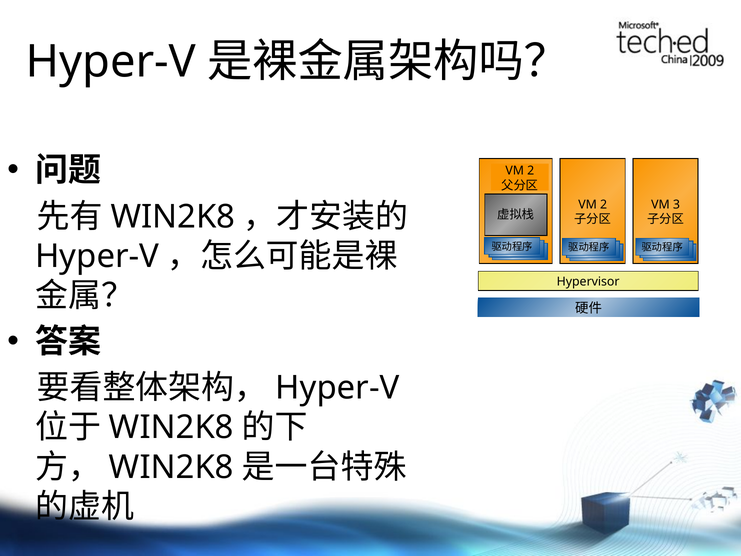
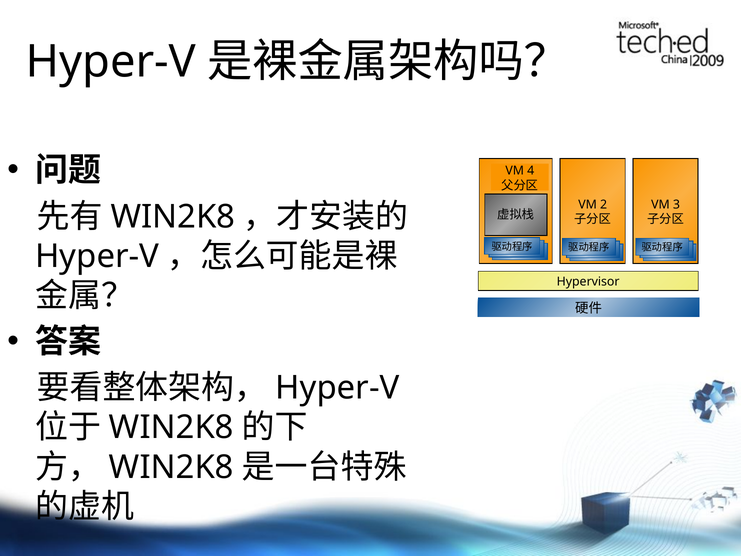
2 at (531, 171): 2 -> 4
